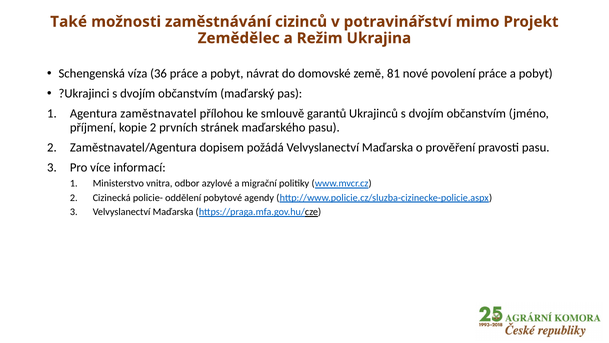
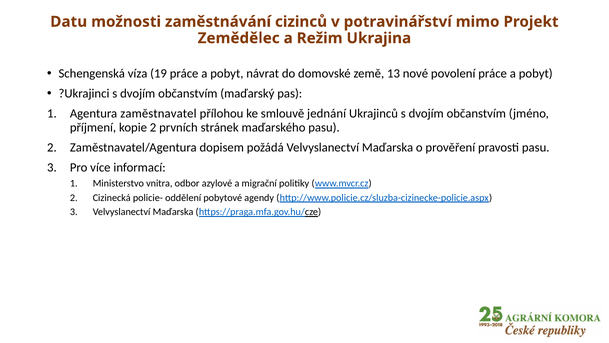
Také: Také -> Datu
36: 36 -> 19
81: 81 -> 13
garantů: garantů -> jednání
